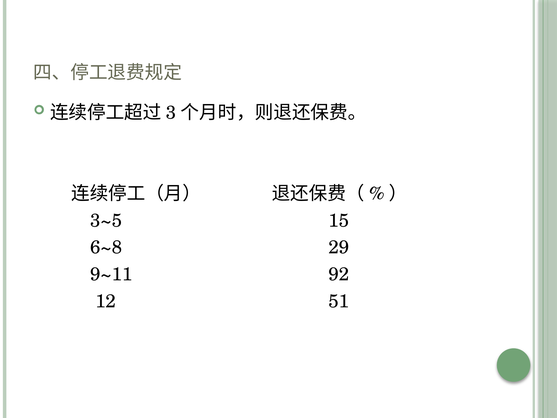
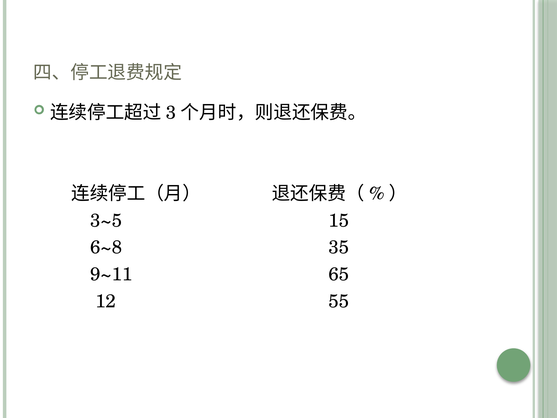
29: 29 -> 35
92: 92 -> 65
51: 51 -> 55
